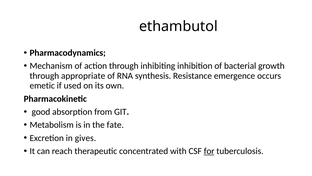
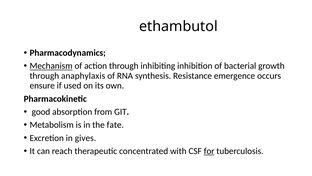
Mechanism underline: none -> present
appropriate: appropriate -> anaphylaxis
emetic: emetic -> ensure
